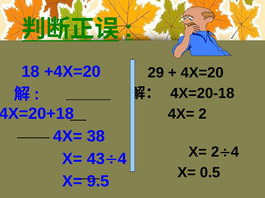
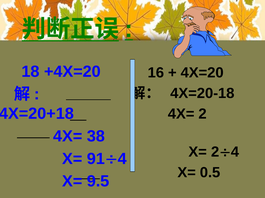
29: 29 -> 16
43: 43 -> 91
